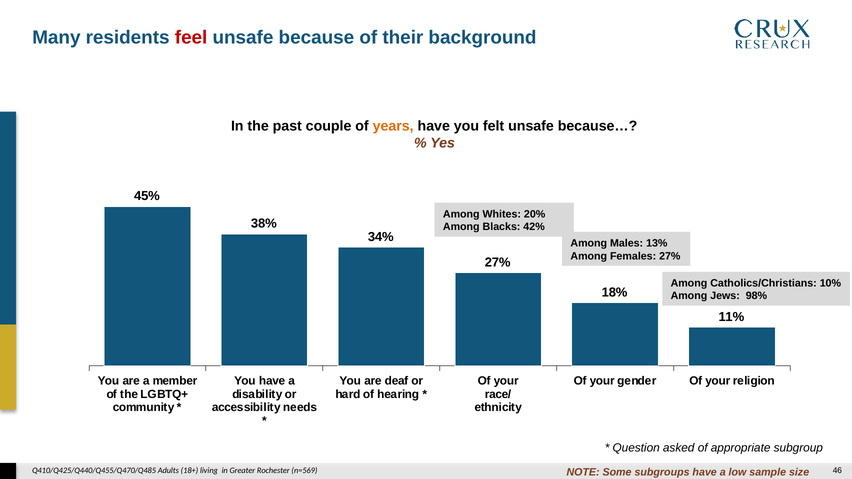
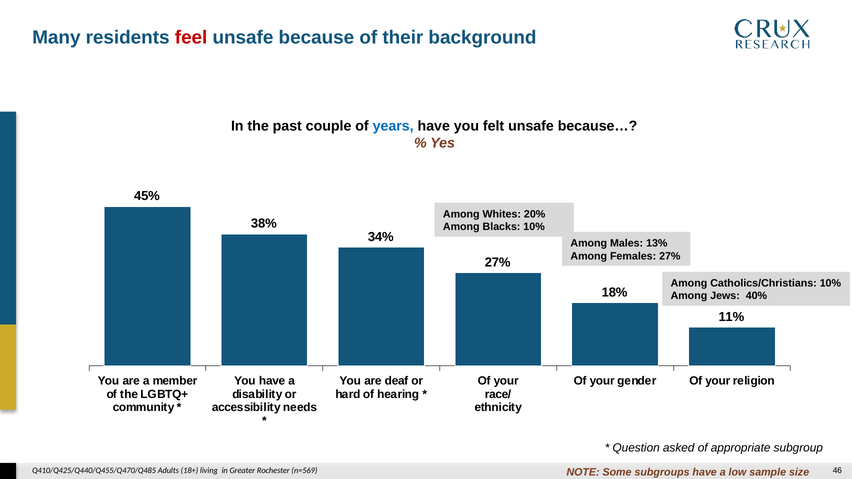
years colour: orange -> blue
Blacks 42%: 42% -> 10%
98%: 98% -> 40%
